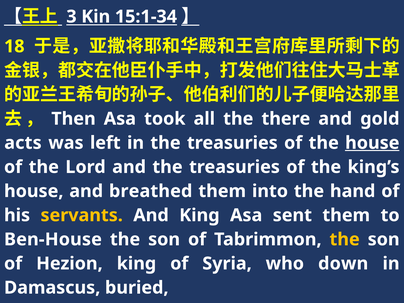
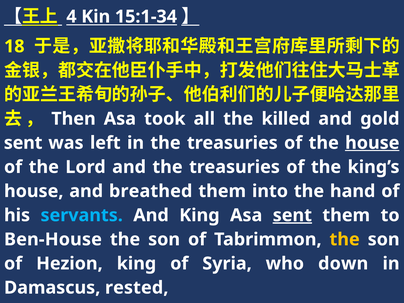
3: 3 -> 4
there: there -> killed
acts at (23, 143): acts -> sent
servants colour: yellow -> light blue
sent at (292, 215) underline: none -> present
buried: buried -> rested
